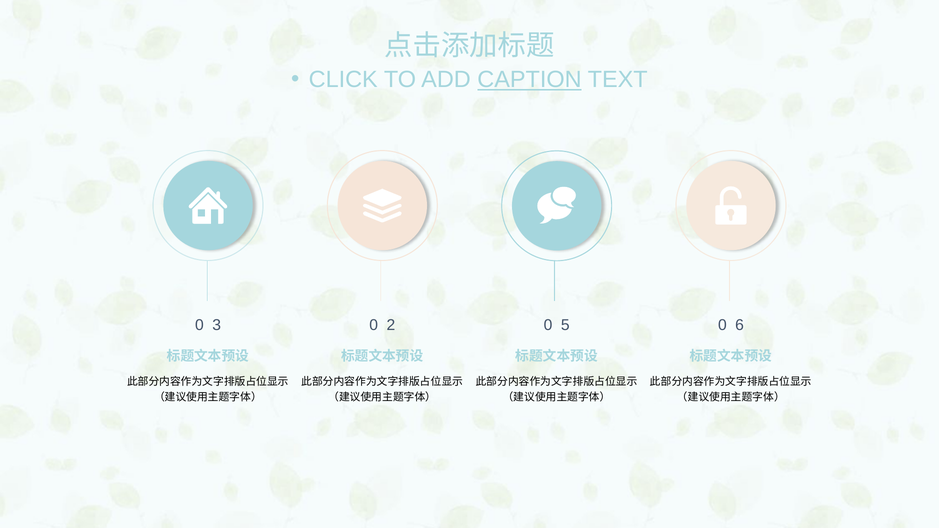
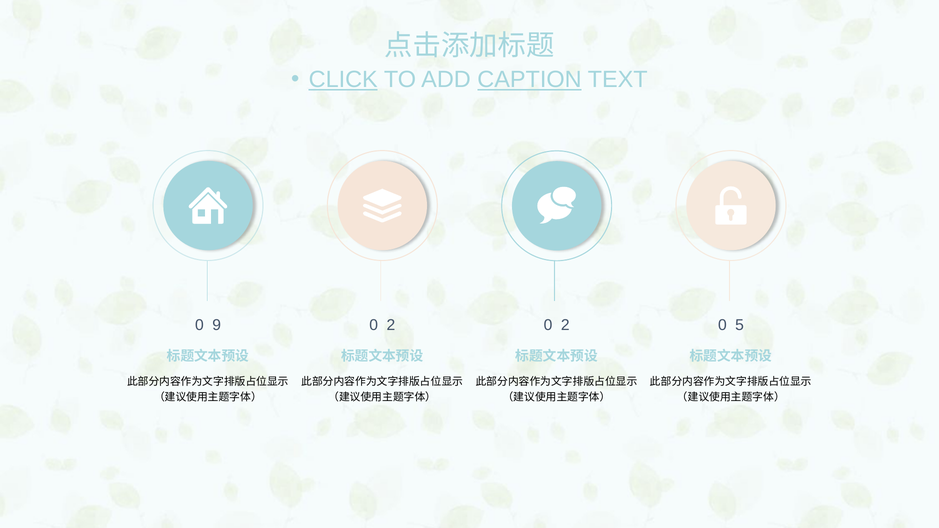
CLICK underline: none -> present
3: 3 -> 9
5 at (565, 325): 5 -> 2
6: 6 -> 5
